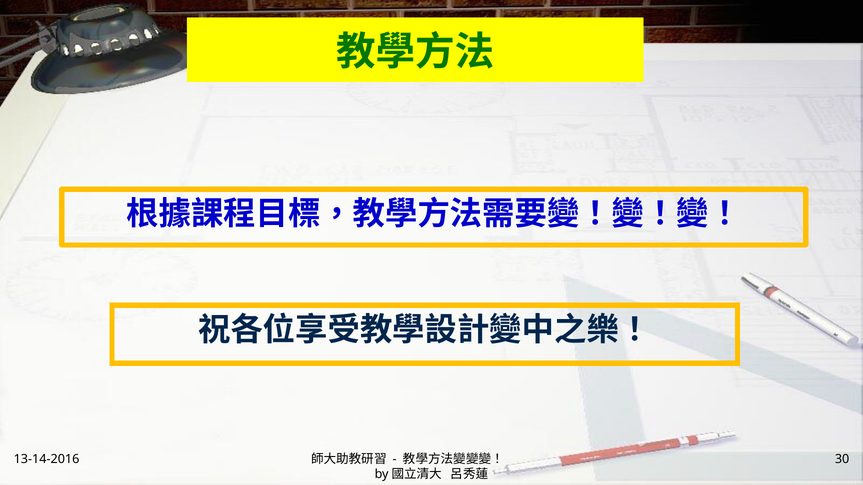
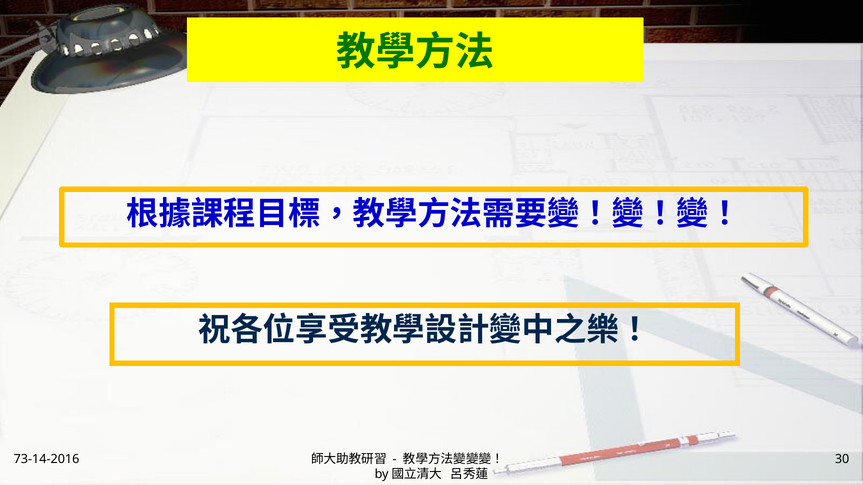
13-14-2016: 13-14-2016 -> 73-14-2016
